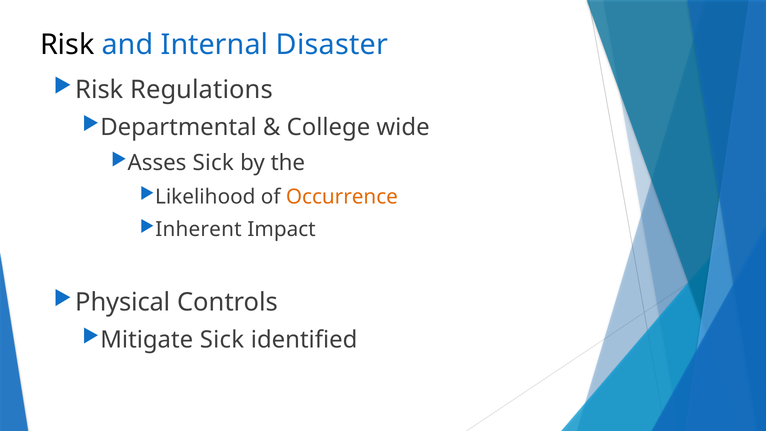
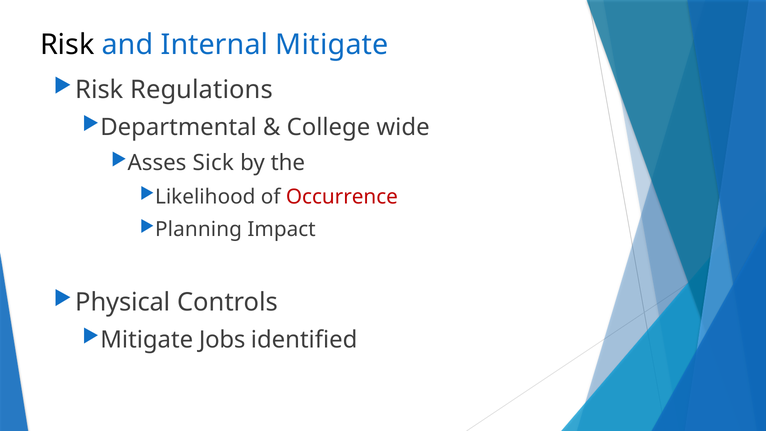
Internal Disaster: Disaster -> Mitigate
Occurrence colour: orange -> red
Inherent: Inherent -> Planning
Mitigate Sick: Sick -> Jobs
